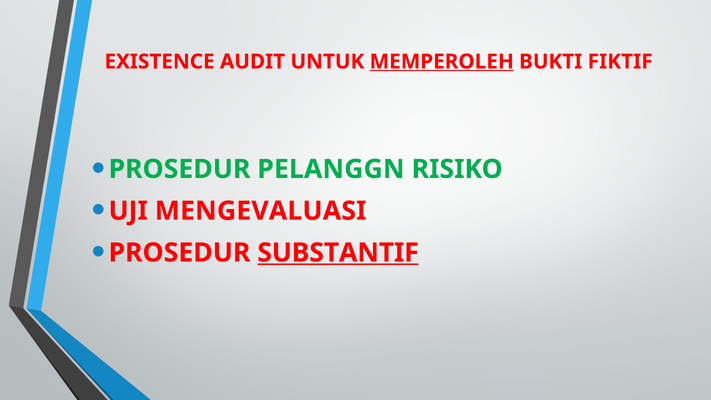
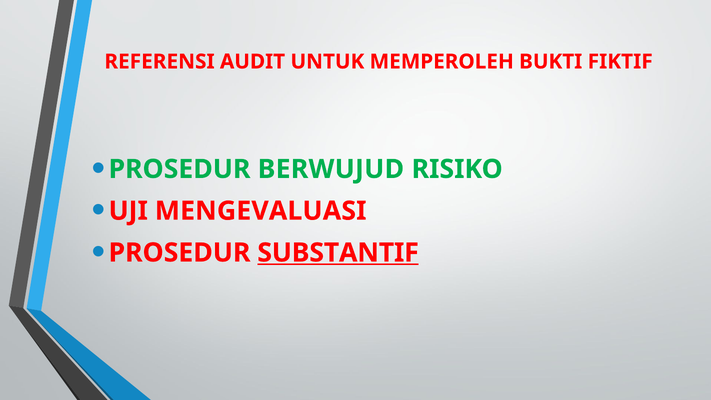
EXISTENCE: EXISTENCE -> REFERENSI
MEMPEROLEH underline: present -> none
PELANGGN: PELANGGN -> BERWUJUD
